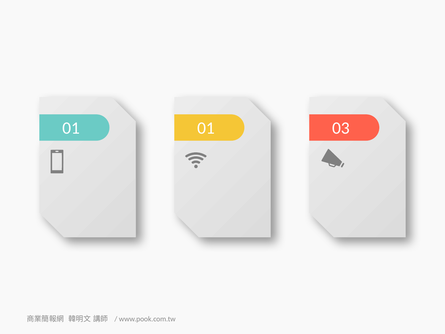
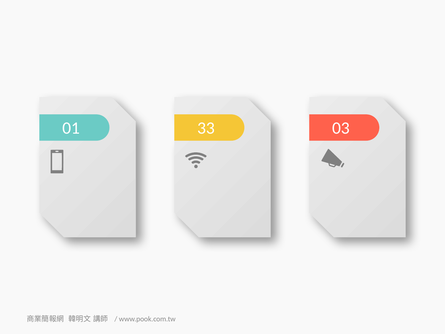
01 01: 01 -> 33
